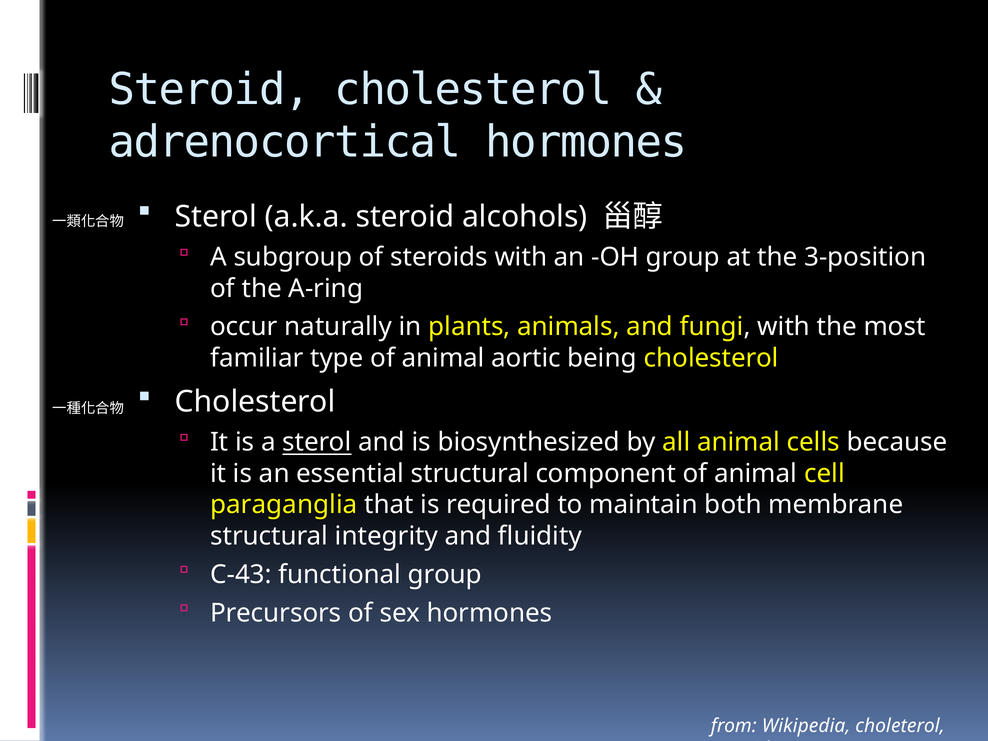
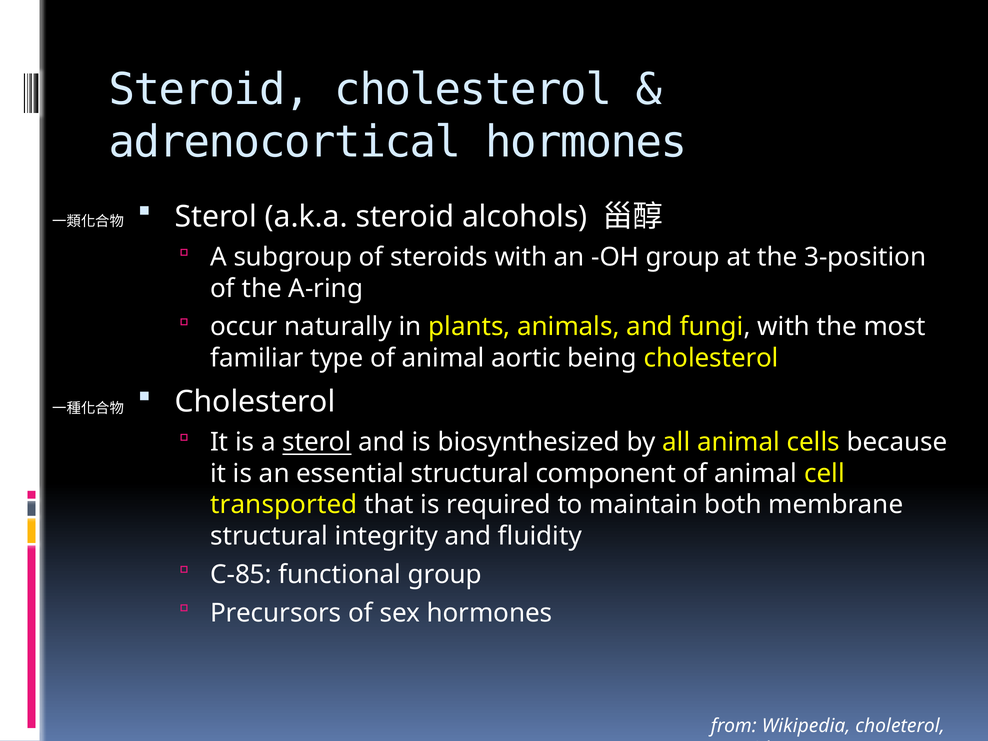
paraganglia: paraganglia -> transported
C-43: C-43 -> C-85
